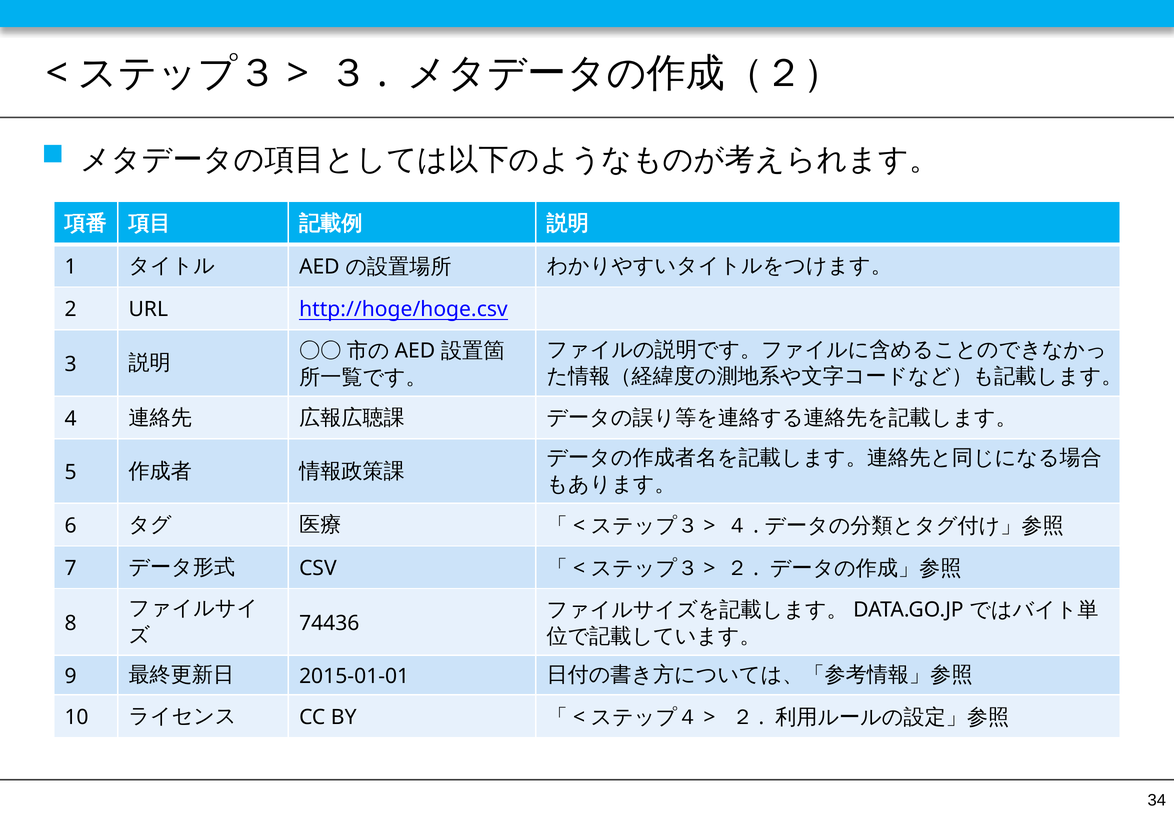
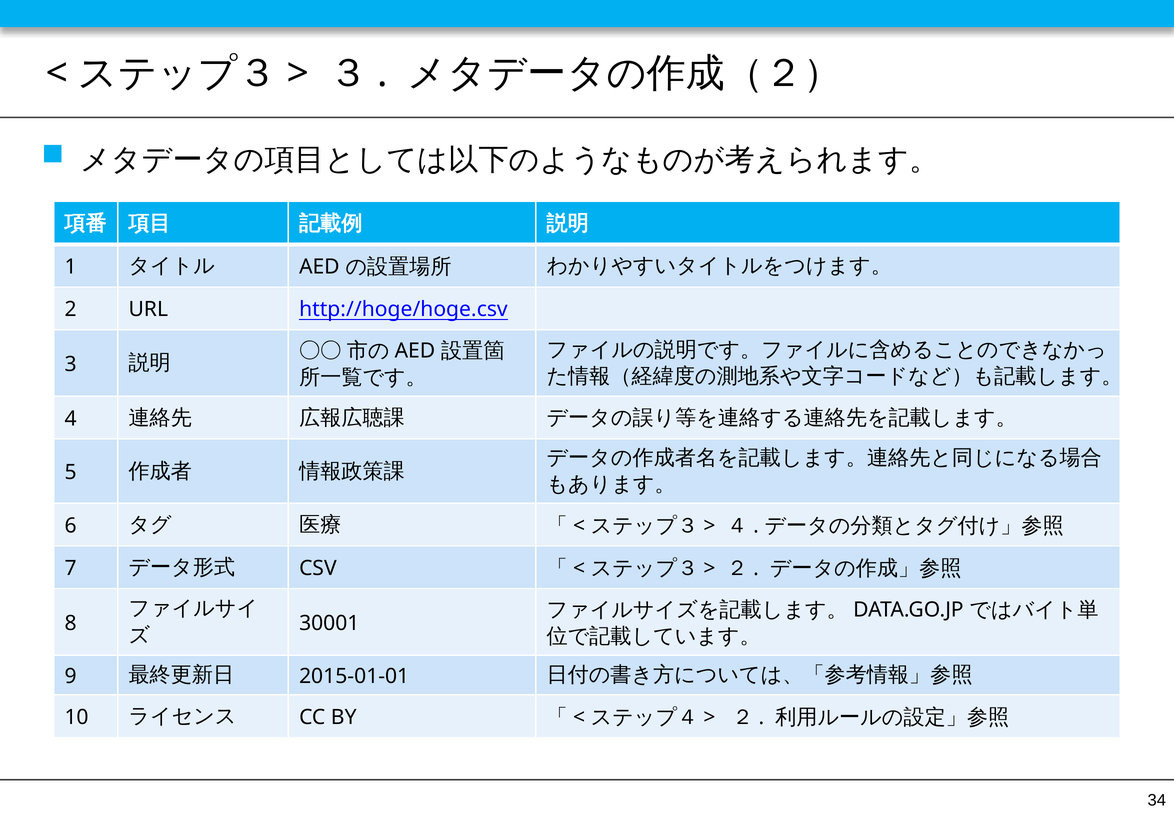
74436: 74436 -> 30001
